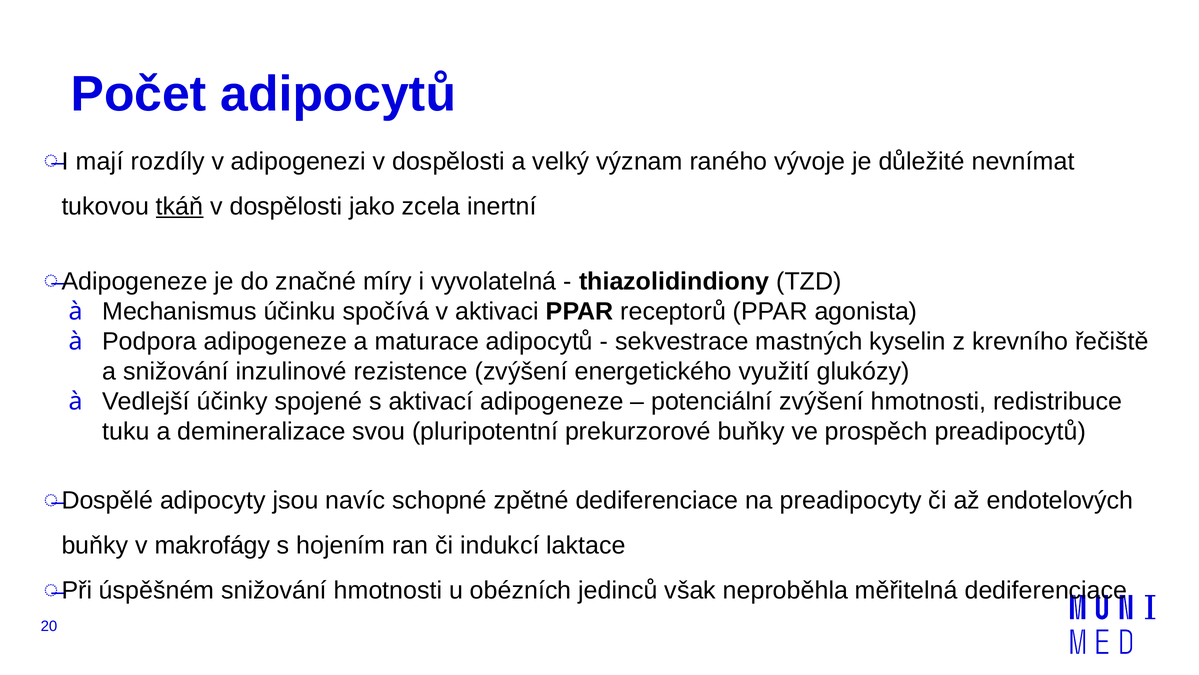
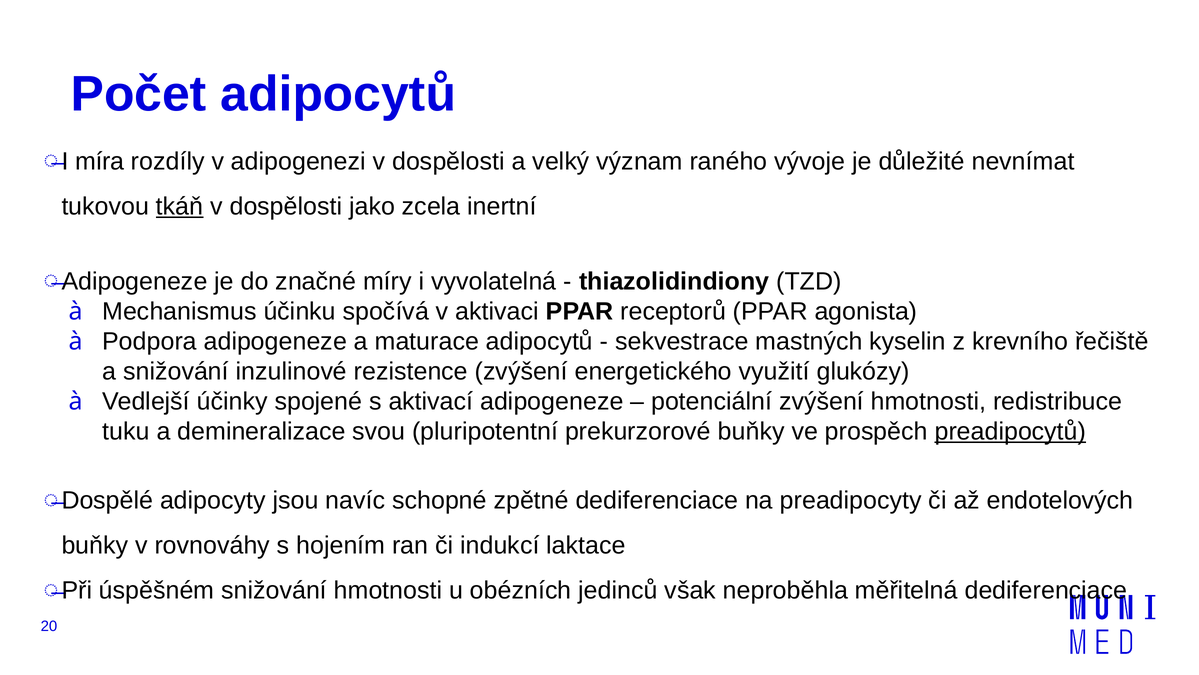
mají: mají -> míra
preadipocytů underline: none -> present
makrofágy: makrofágy -> rovnováhy
